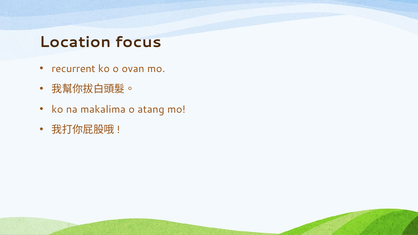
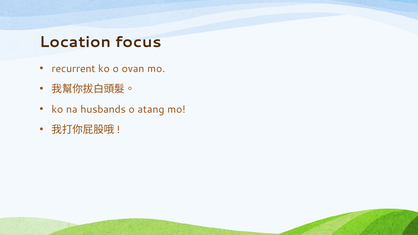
makalima: makalima -> husbands
